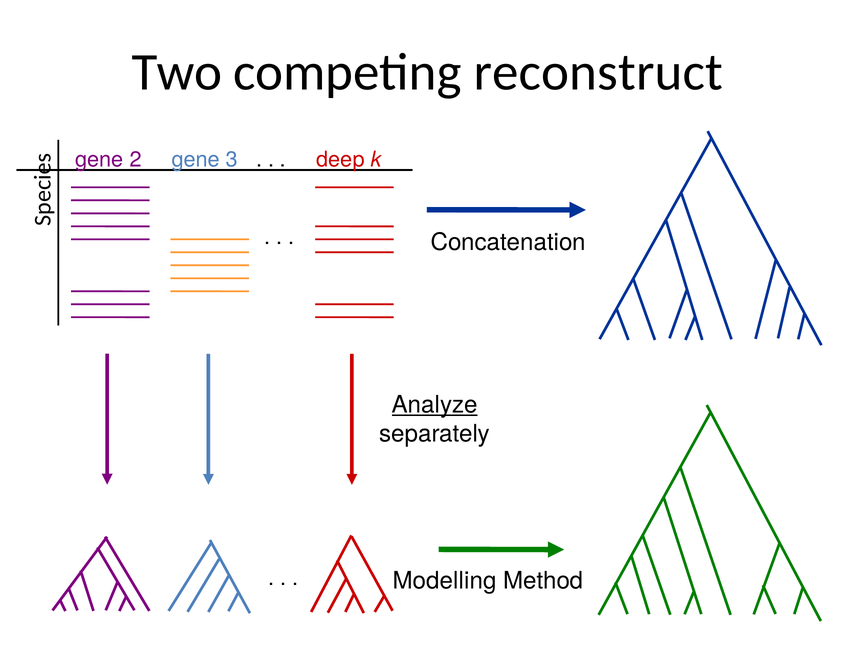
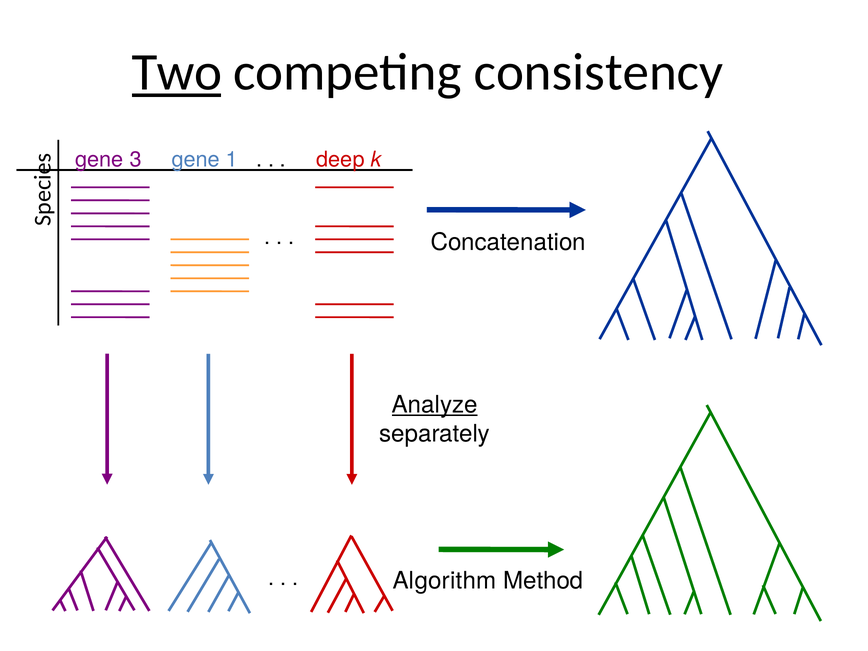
Two underline: none -> present
reconstruct: reconstruct -> consistency
2: 2 -> 3
3: 3 -> 1
Modelling: Modelling -> Algorithm
